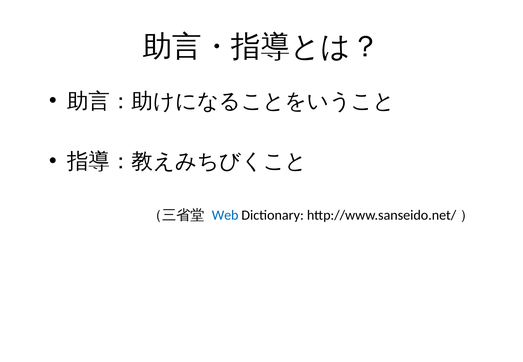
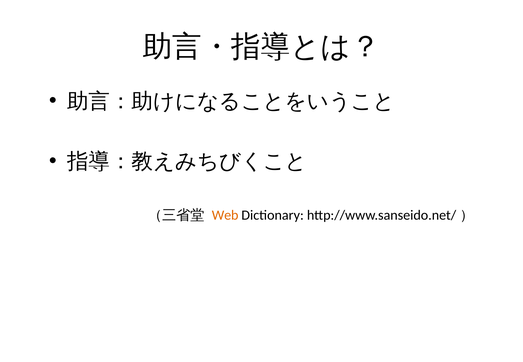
Web colour: blue -> orange
